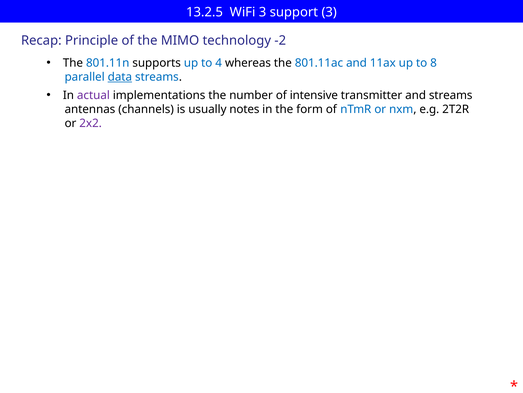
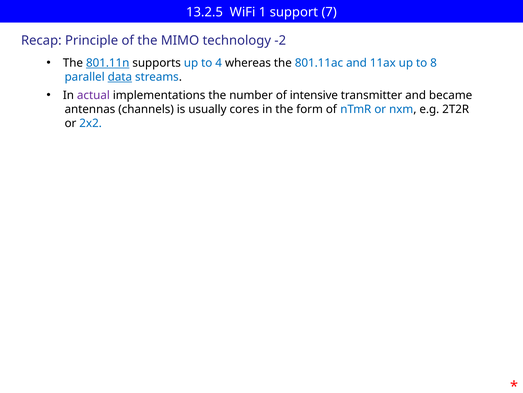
WiFi 3: 3 -> 1
support 3: 3 -> 7
801.11n underline: none -> present
and streams: streams -> became
notes: notes -> cores
2x2 colour: purple -> blue
